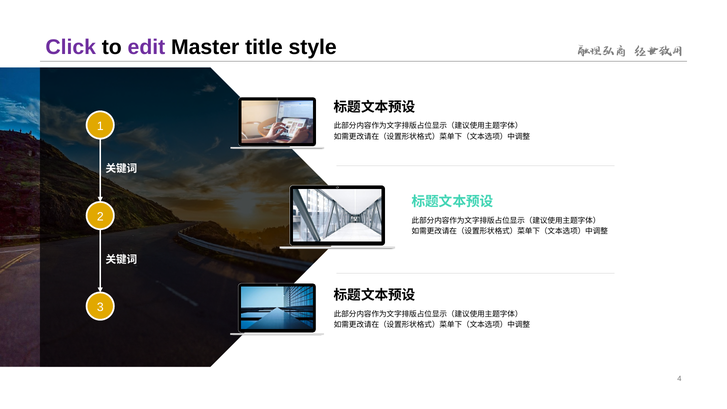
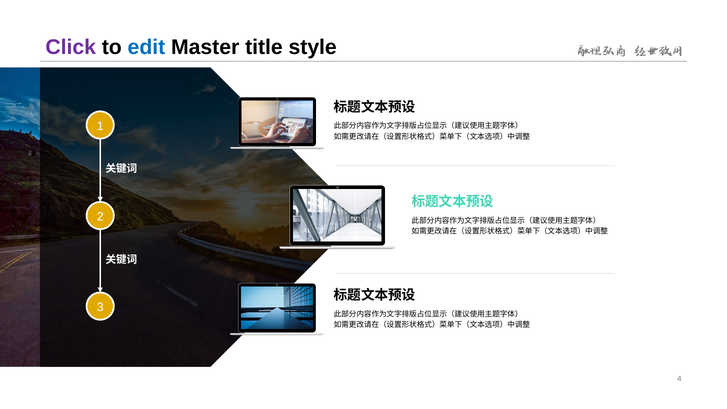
edit colour: purple -> blue
